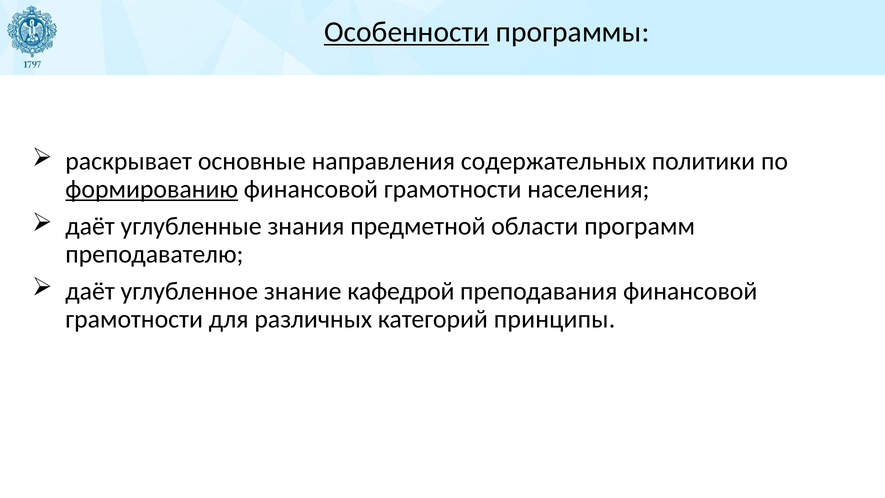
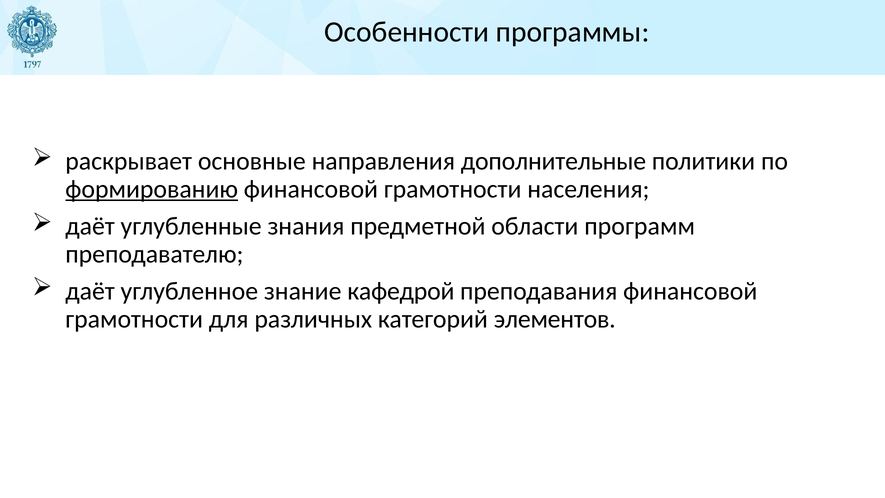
Особенности underline: present -> none
содержательных: содержательных -> дополнительные
принципы: принципы -> элементов
